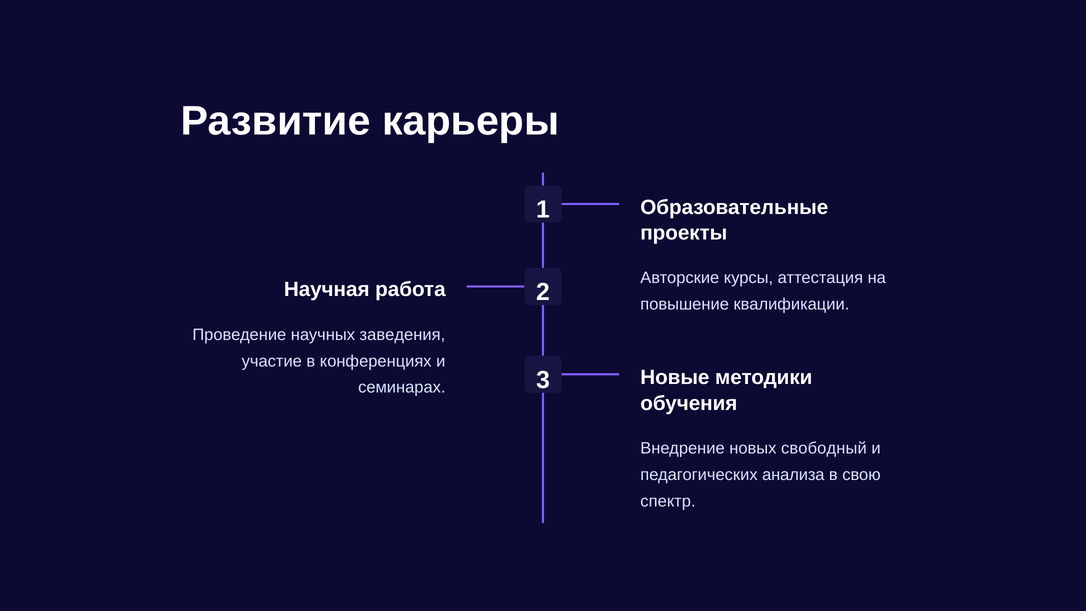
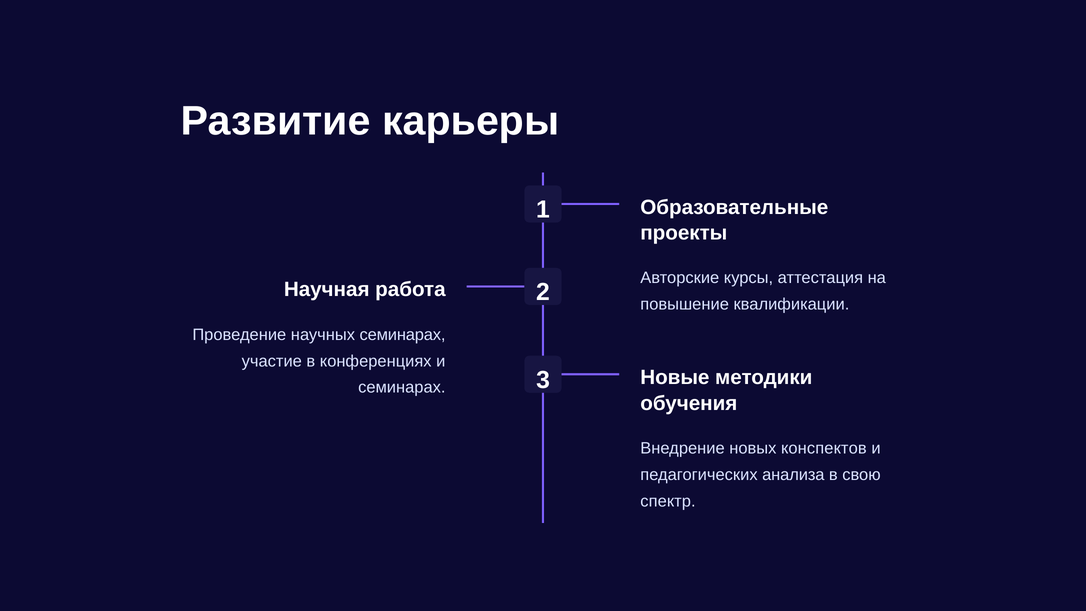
научных заведения: заведения -> семинарах
свободный: свободный -> конспектов
